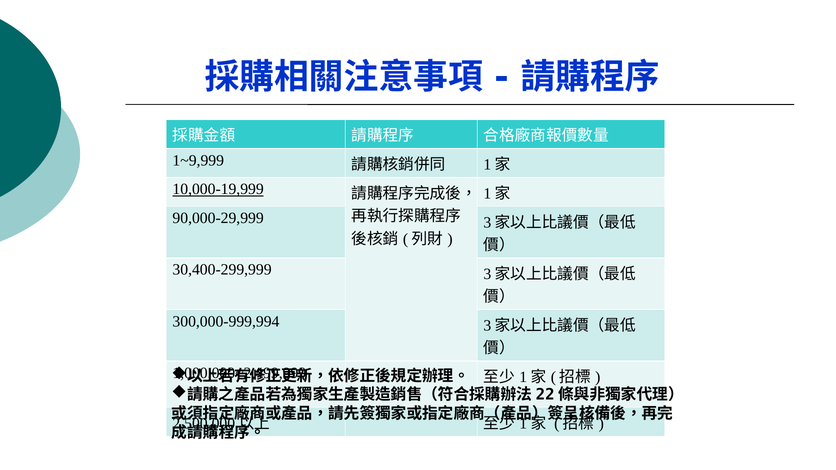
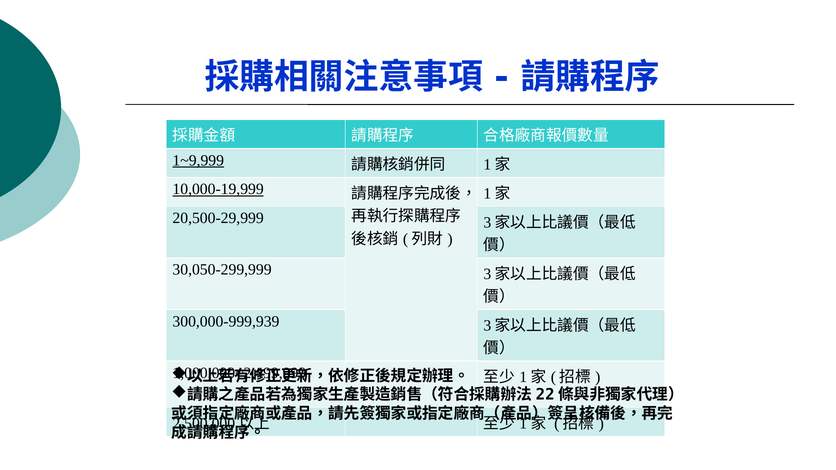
1~9,999 underline: none -> present
90,000-29,999: 90,000-29,999 -> 20,500-29,999
30,400-299,999: 30,400-299,999 -> 30,050-299,999
300,000-999,994: 300,000-999,994 -> 300,000-999,939
